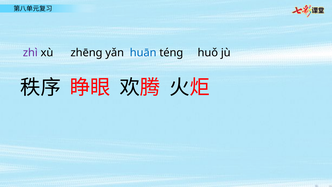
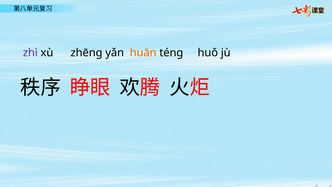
huān colour: blue -> orange
